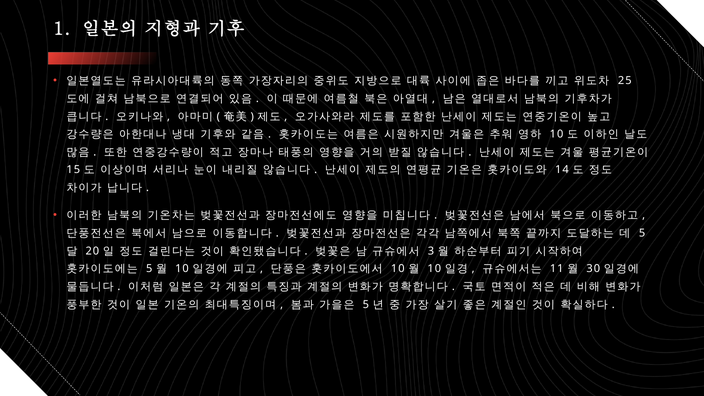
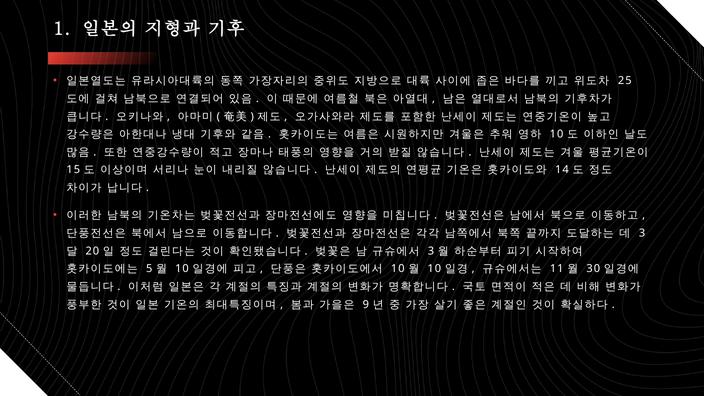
5 at (642, 233): 5 -> 3
5 at (366, 304): 5 -> 9
